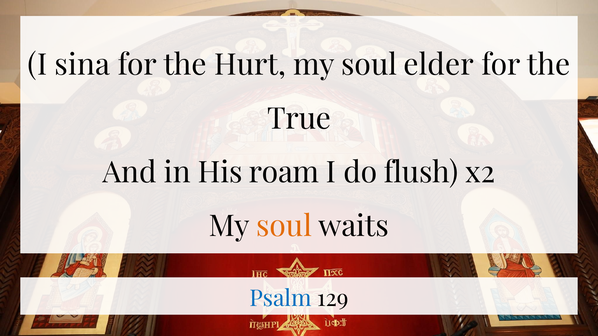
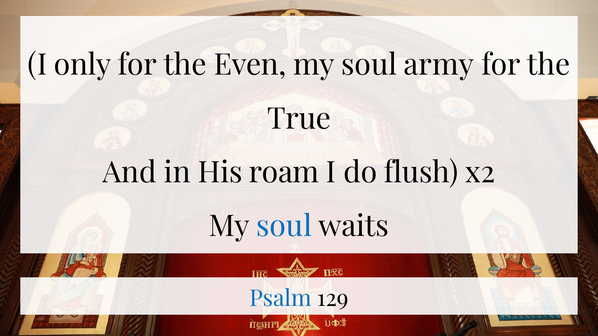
sina: sina -> only
Hurt: Hurt -> Even
elder: elder -> army
soul at (284, 227) colour: orange -> blue
